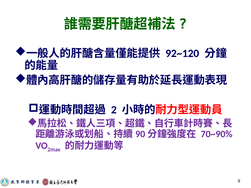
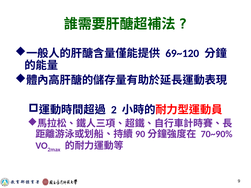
92~120: 92~120 -> 69~120
